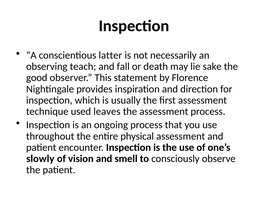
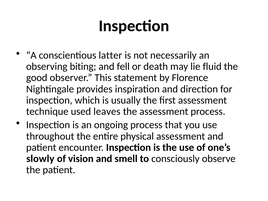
teach: teach -> biting
fall: fall -> fell
sake: sake -> fluid
